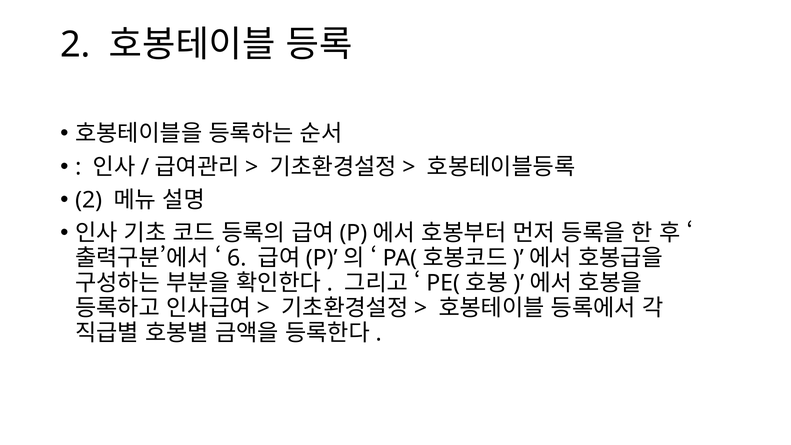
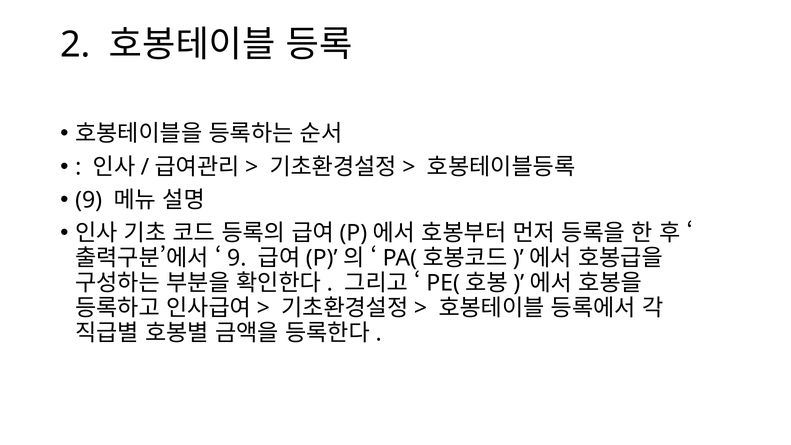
2 at (89, 200): 2 -> 9
6 at (237, 258): 6 -> 9
